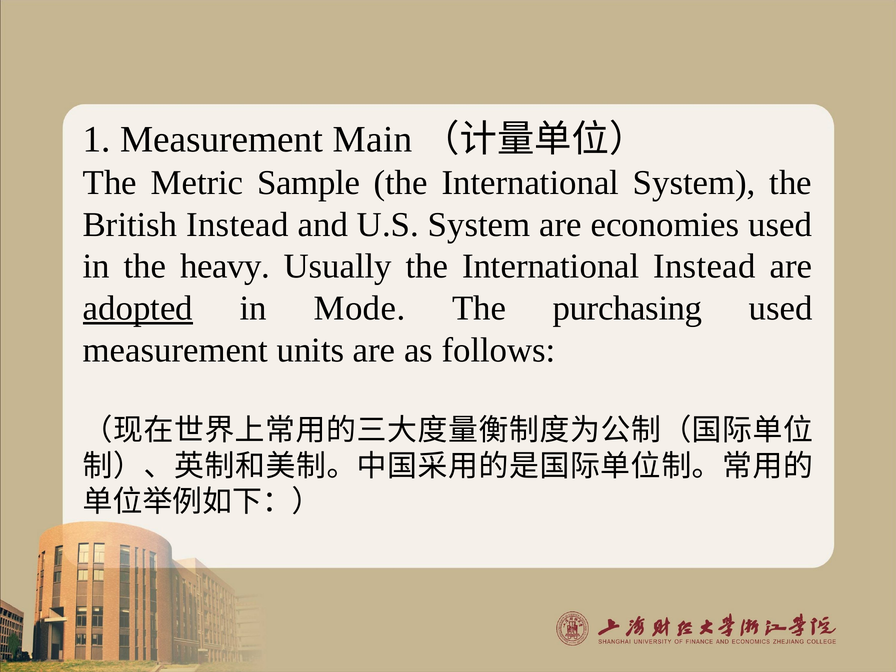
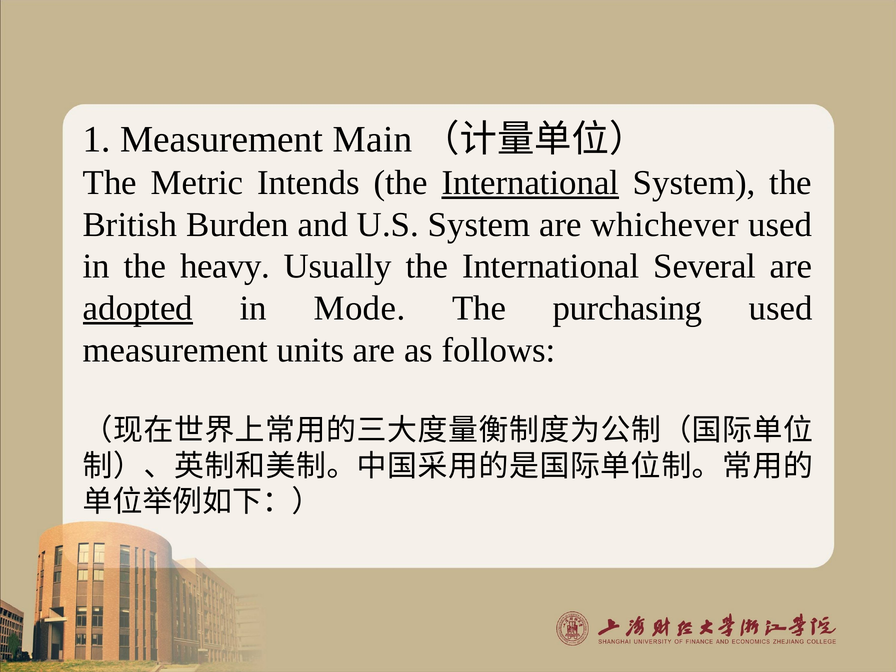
Sample: Sample -> Intends
International at (530, 183) underline: none -> present
British Instead: Instead -> Burden
economies: economies -> whichever
International Instead: Instead -> Several
